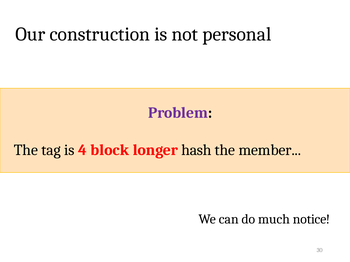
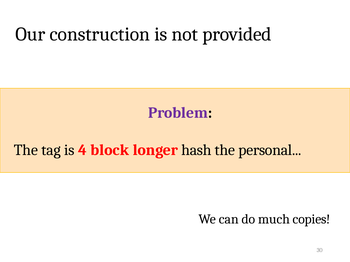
personal: personal -> provided
member: member -> personal
notice: notice -> copies
